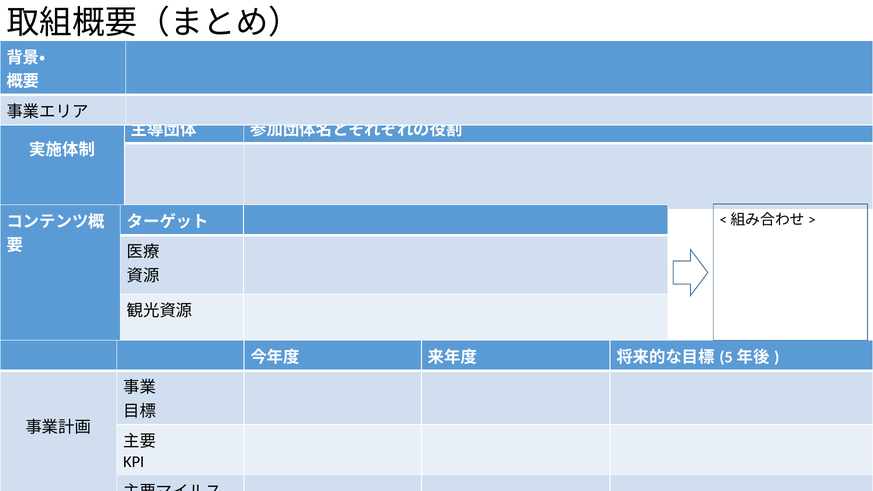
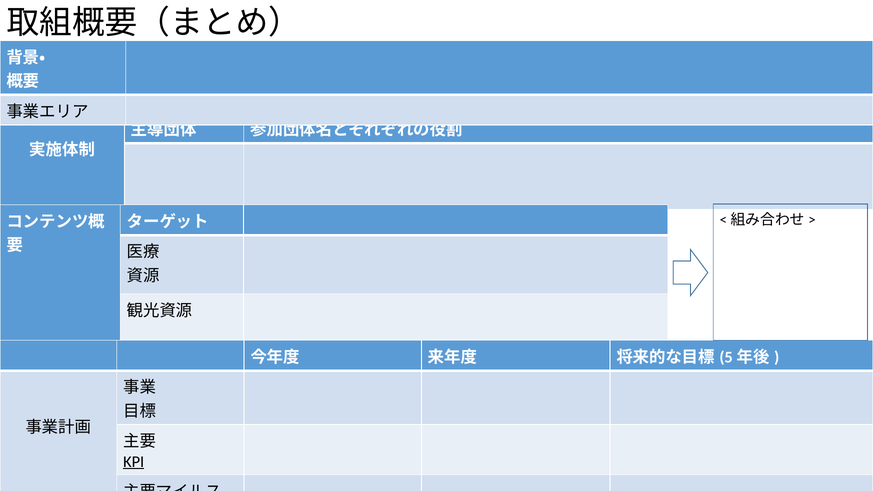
KPI underline: none -> present
